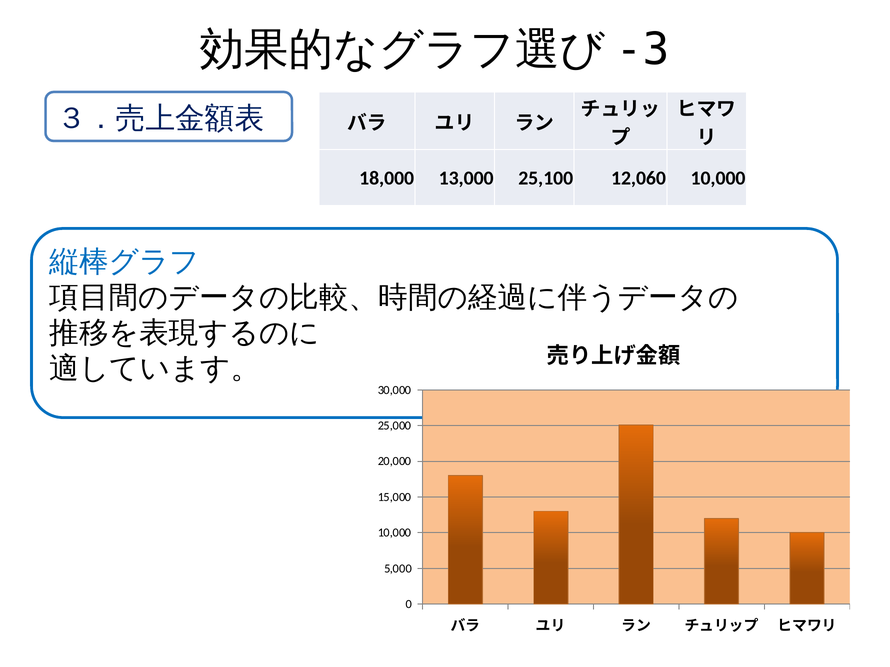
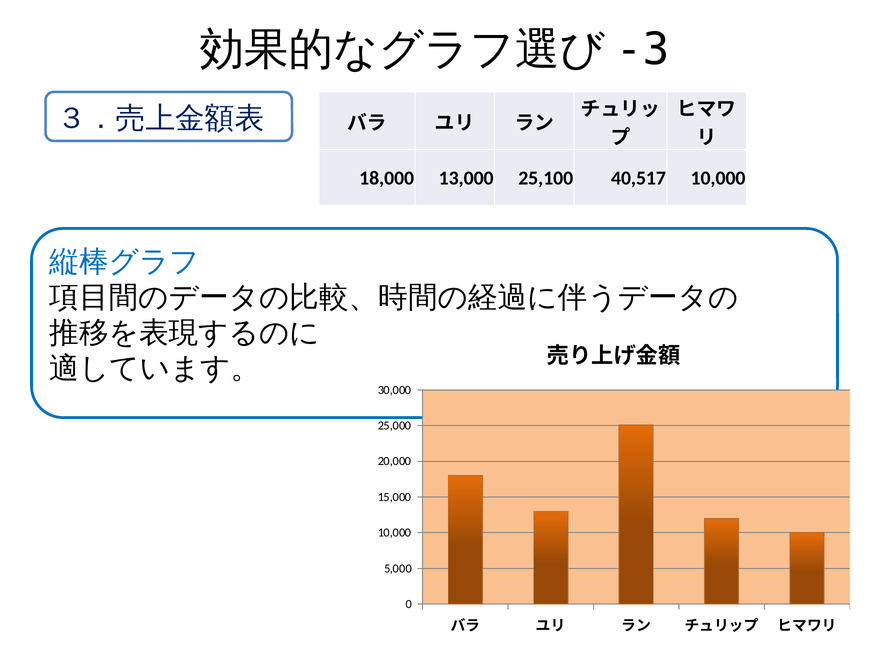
12,060: 12,060 -> 40,517
